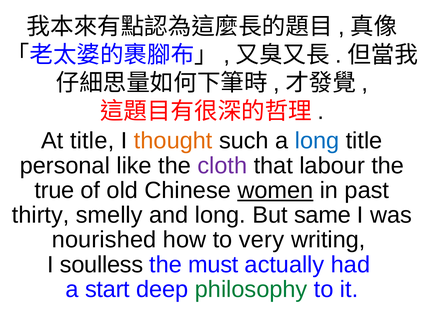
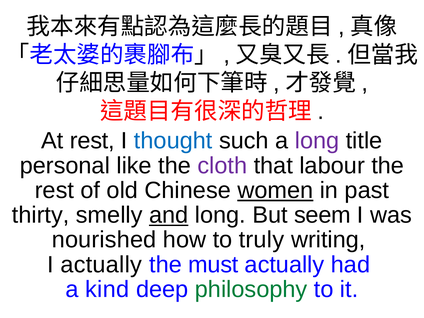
At title: title -> rest
thought colour: orange -> blue
long at (317, 141) colour: blue -> purple
true at (54, 190): true -> rest
and underline: none -> present
same: same -> seem
very: very -> truly
I soulless: soulless -> actually
start: start -> kind
